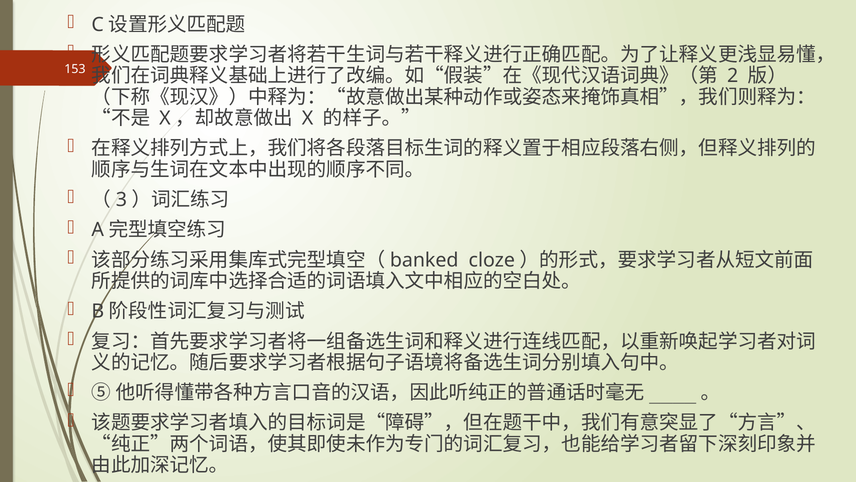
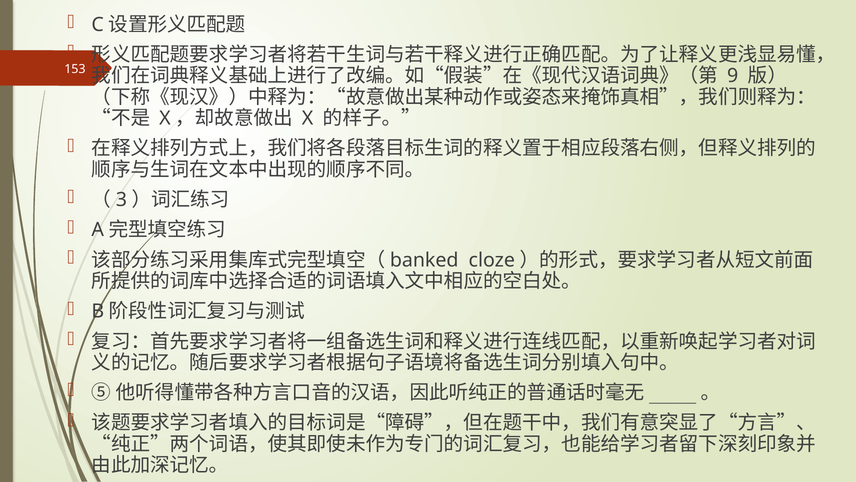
2: 2 -> 9
